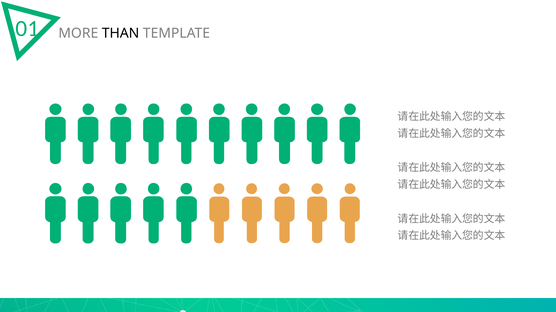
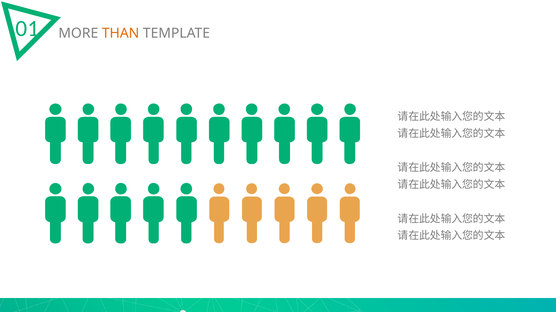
THAN colour: black -> orange
